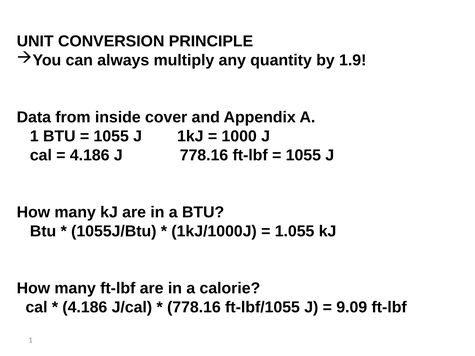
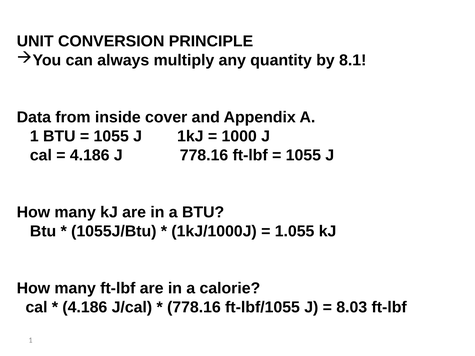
1.9: 1.9 -> 8.1
9.09: 9.09 -> 8.03
